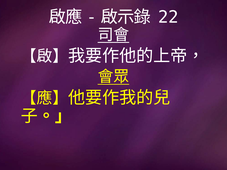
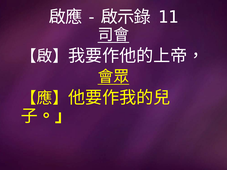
22: 22 -> 11
